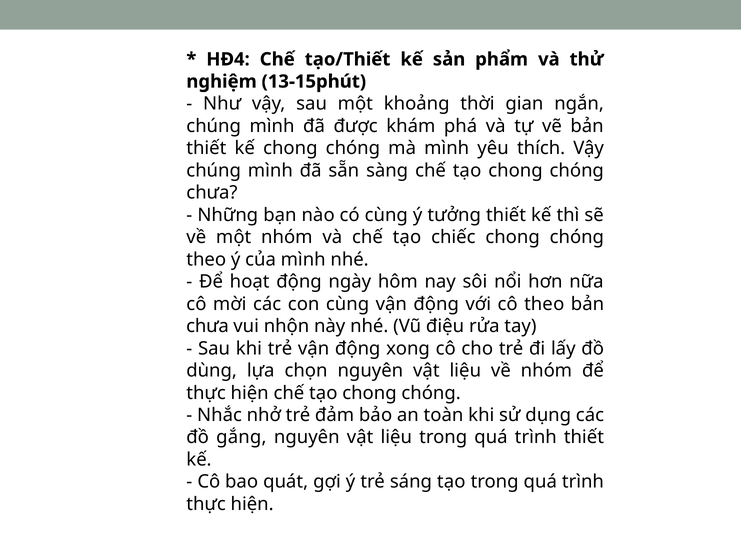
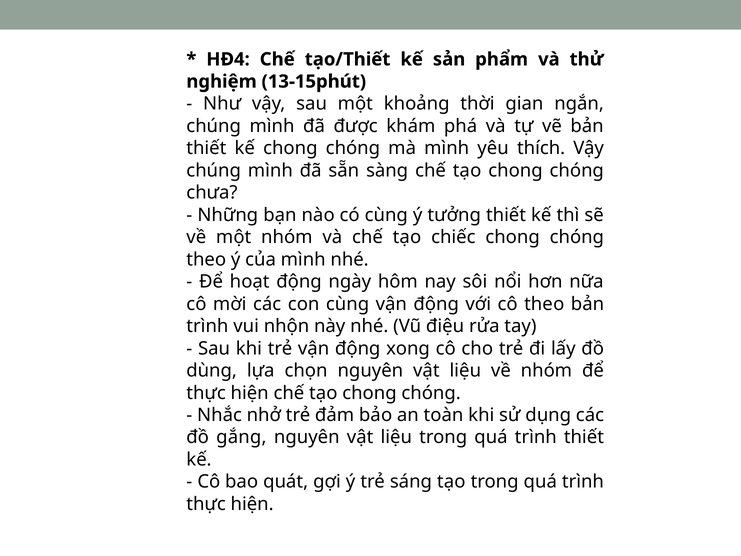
chưa at (208, 326): chưa -> trình
